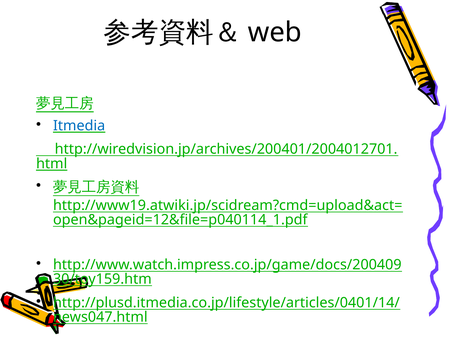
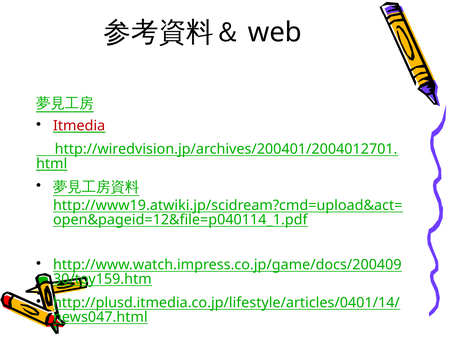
Itmedia colour: blue -> red
